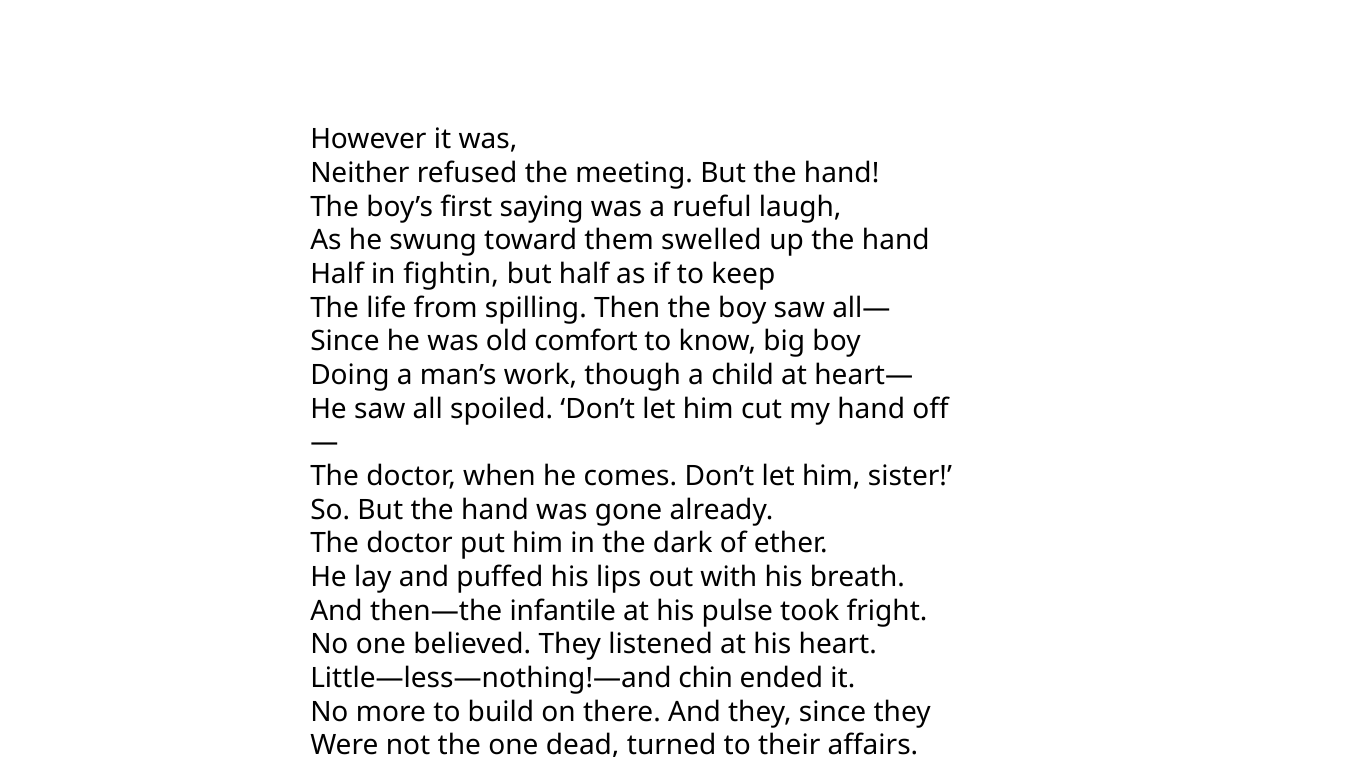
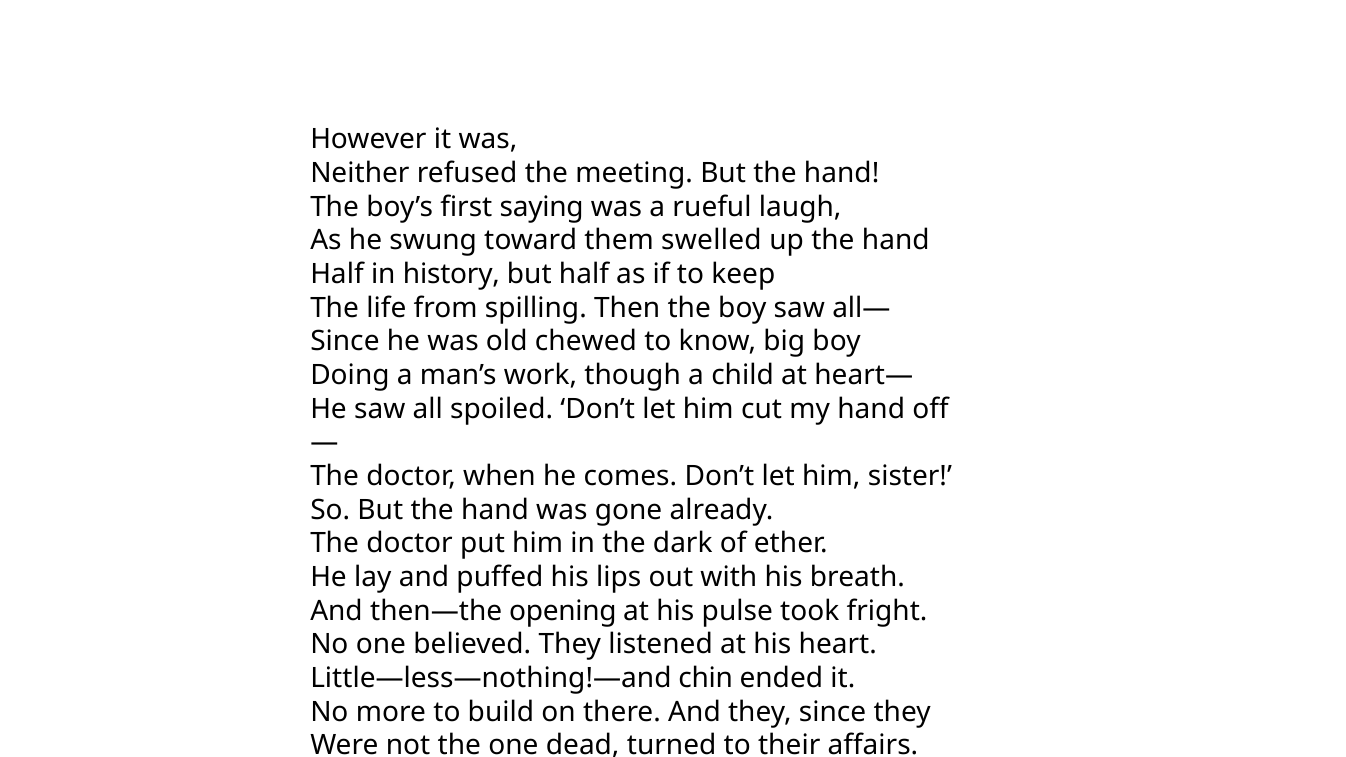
fightin: fightin -> history
comfort: comfort -> chewed
infantile: infantile -> opening
